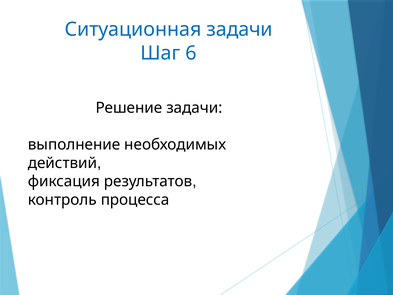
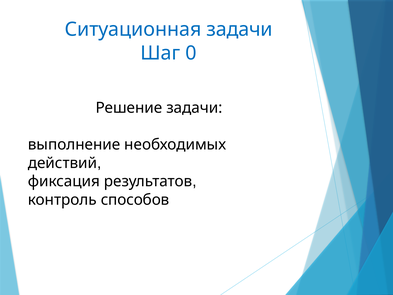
6: 6 -> 0
процесса: процесса -> способов
